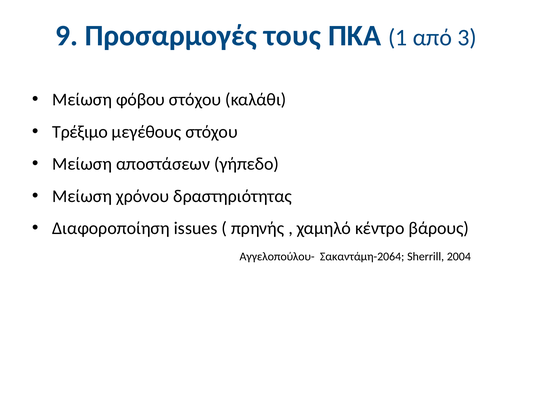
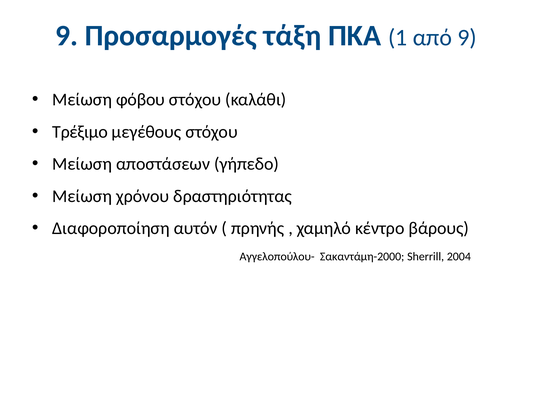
τους: τους -> τάξη
από 3: 3 -> 9
issues: issues -> αυτόν
Σακαντάμη-2064: Σακαντάμη-2064 -> Σακαντάμη-2000
